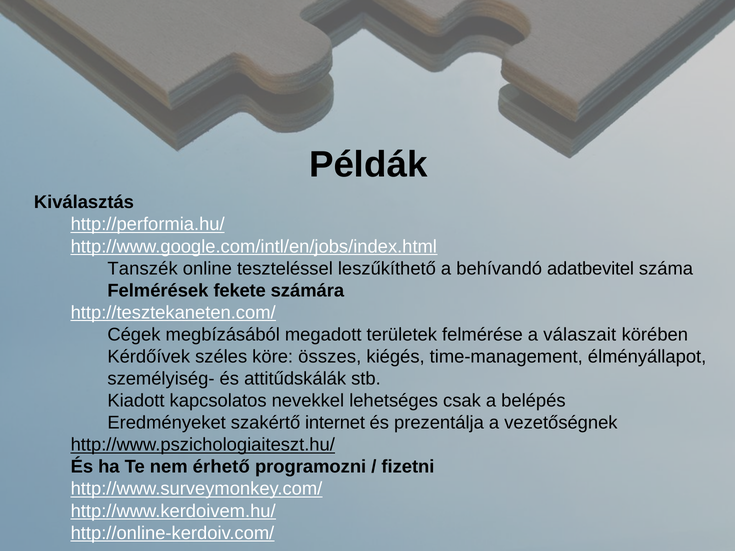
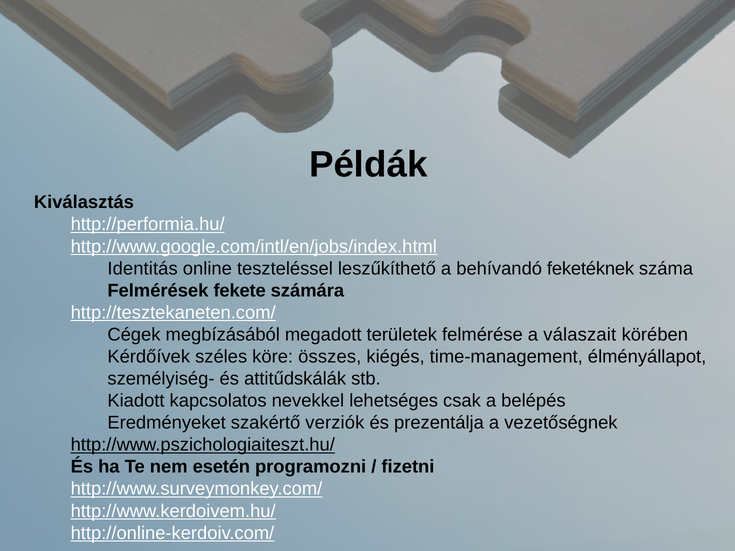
Tanszék: Tanszék -> Identitás
adatbevitel: adatbevitel -> feketéknek
internet: internet -> verziók
érhető: érhető -> esetén
